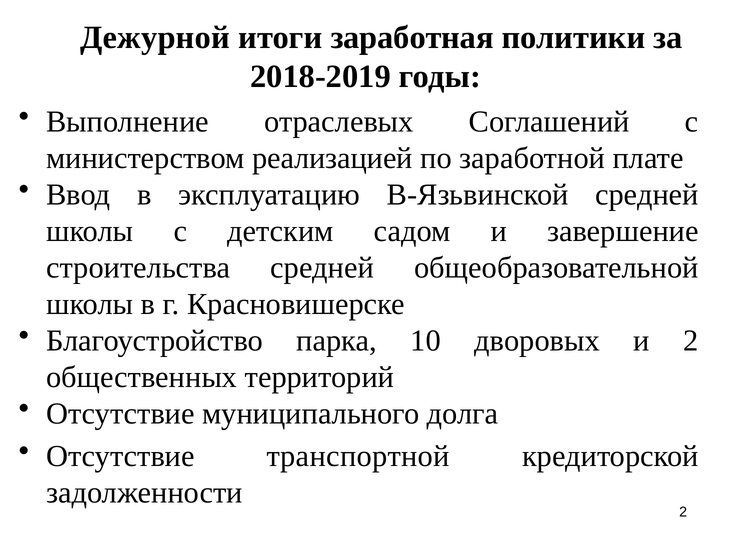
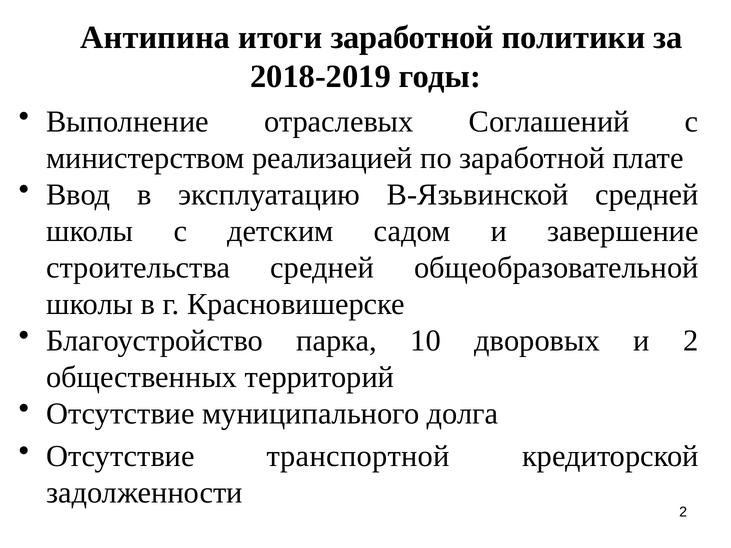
Дежурной: Дежурной -> Антипина
итоги заработная: заработная -> заработной
